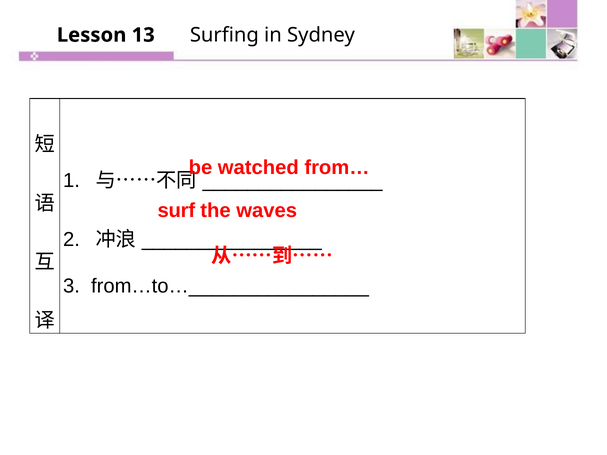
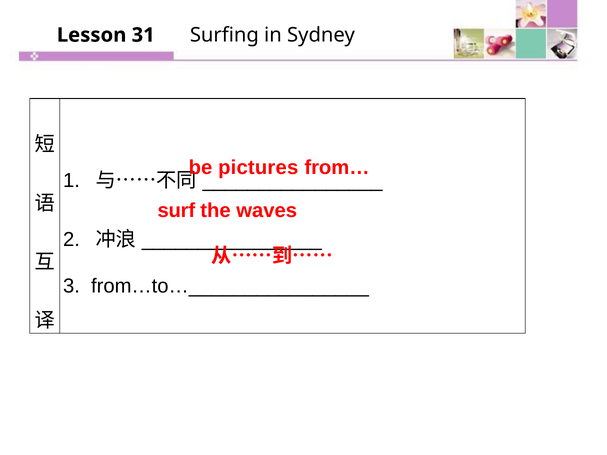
13: 13 -> 31
watched: watched -> pictures
